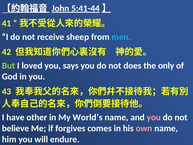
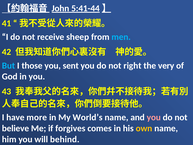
But colour: light green -> light blue
loved: loved -> those
says: says -> sent
does: does -> right
only: only -> very
other: other -> more
own colour: pink -> yellow
endure: endure -> behind
